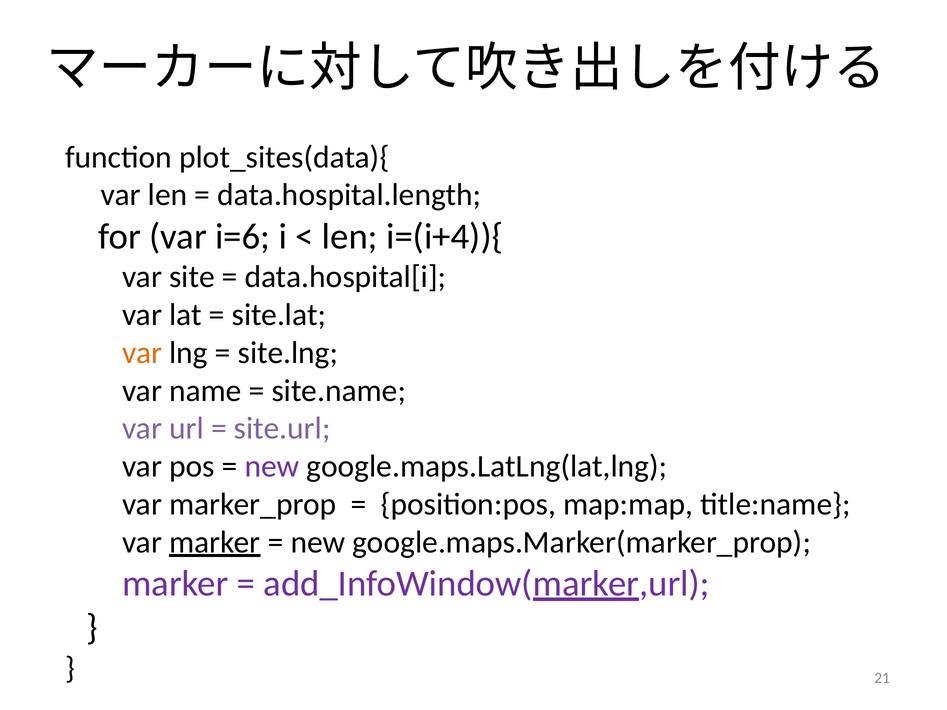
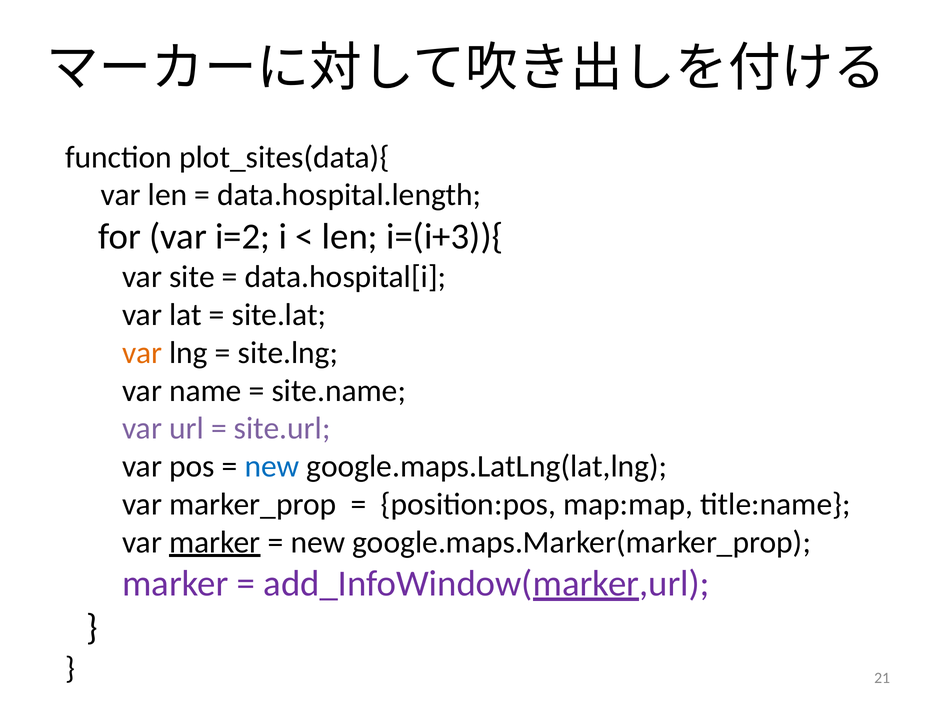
i=6: i=6 -> i=2
i=(i+4)){: i=(i+4)){ -> i=(i+3)){
new at (272, 467) colour: purple -> blue
